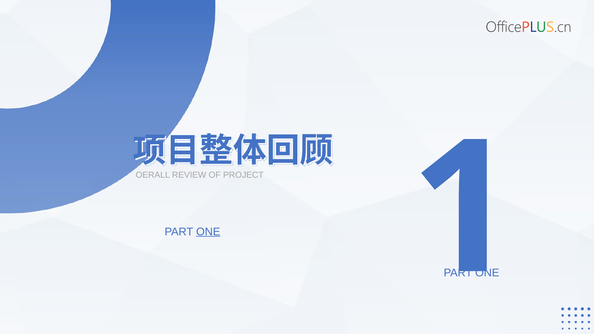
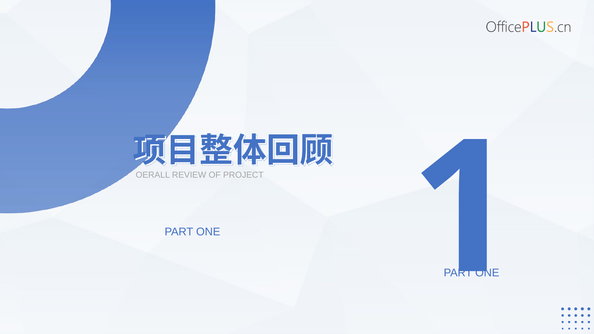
ONE at (208, 232) underline: present -> none
